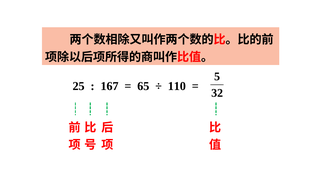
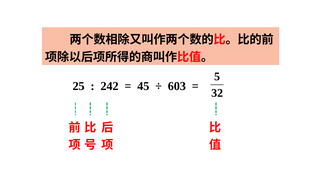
167: 167 -> 242
65: 65 -> 45
110: 110 -> 603
